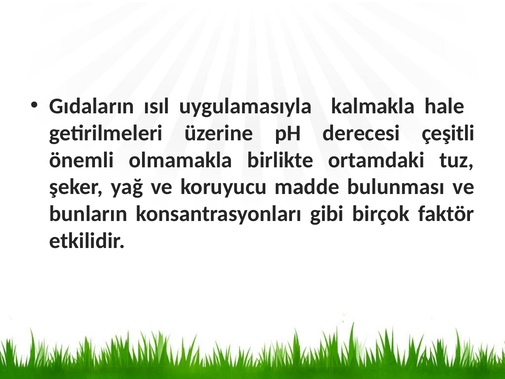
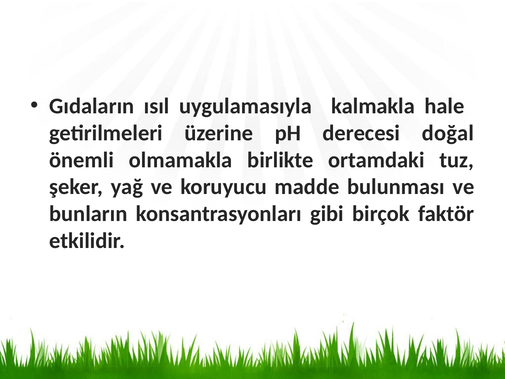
çeşitli: çeşitli -> doğal
